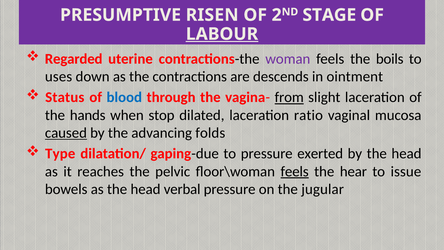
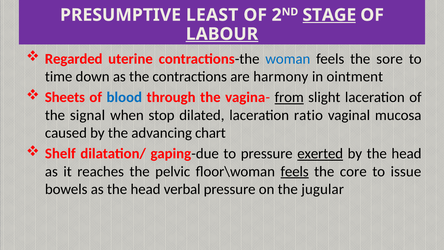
RISEN: RISEN -> LEAST
STAGE underline: none -> present
woman colour: purple -> blue
boils: boils -> sore
uses: uses -> time
descends: descends -> harmony
Status: Status -> Sheets
hands: hands -> signal
caused underline: present -> none
folds: folds -> chart
Type: Type -> Shelf
exerted underline: none -> present
hear: hear -> core
